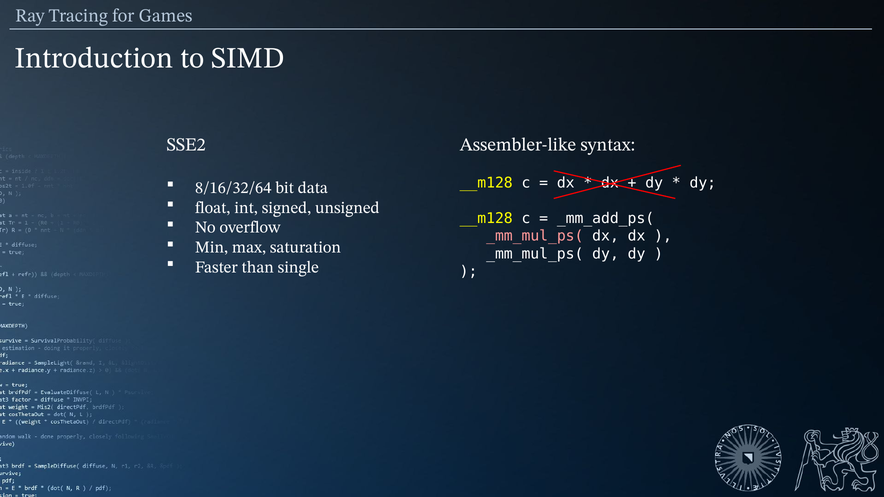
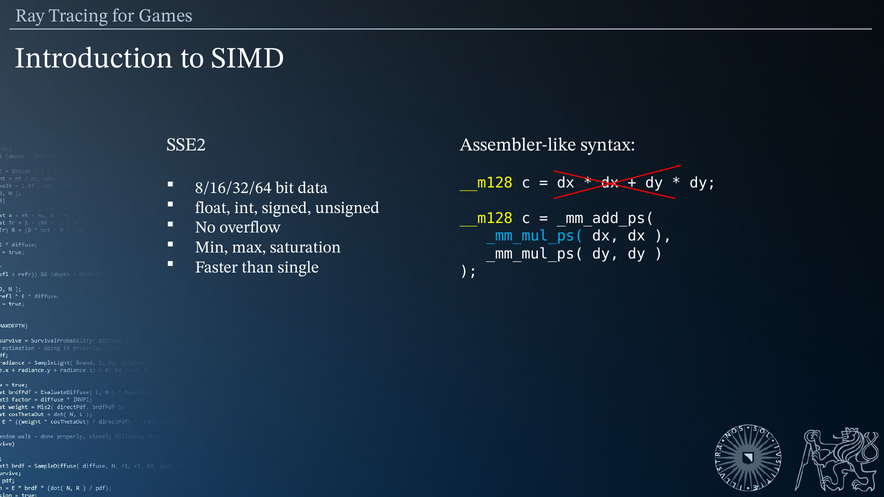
_mm_mul_ps( at (535, 236) colour: pink -> light blue
